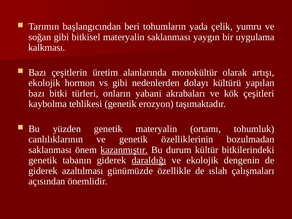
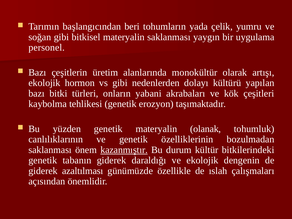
kalkması: kalkması -> personel
ortamı: ortamı -> olanak
daraldığı underline: present -> none
